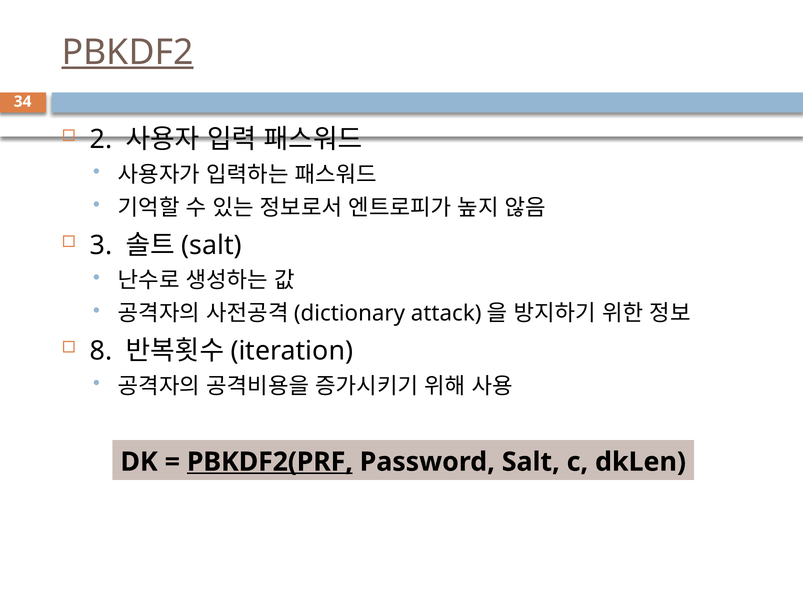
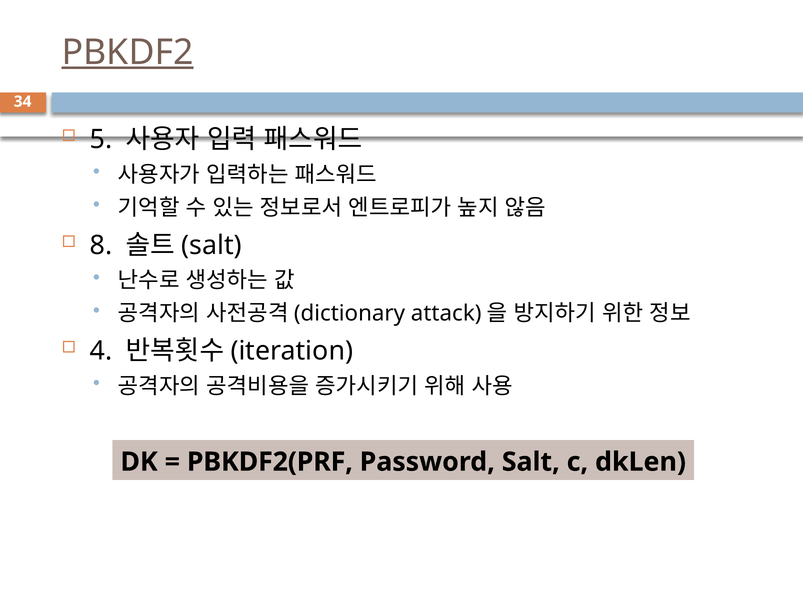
2: 2 -> 5
3: 3 -> 8
8: 8 -> 4
PBKDF2(PRF underline: present -> none
